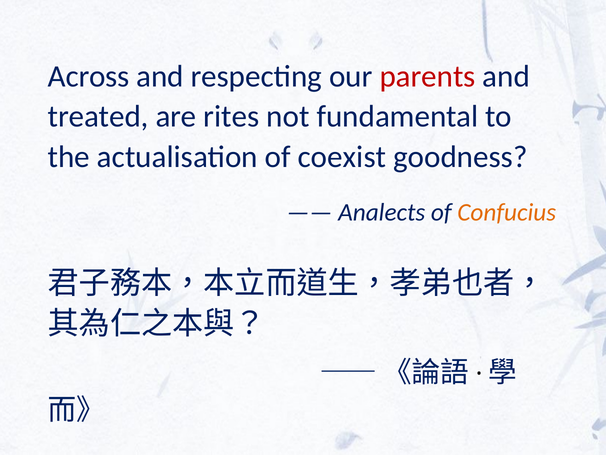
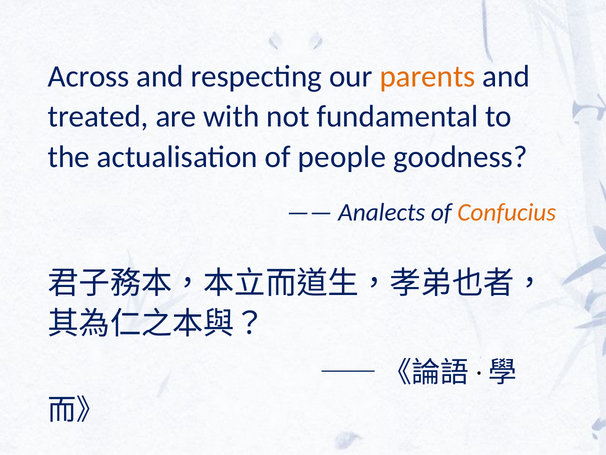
parents colour: red -> orange
rites: rites -> with
coexist: coexist -> people
